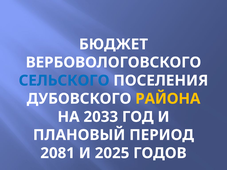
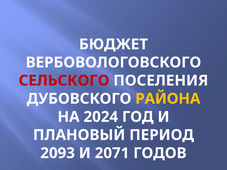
СЕЛЬСКОГО colour: blue -> red
2033: 2033 -> 2024
2081: 2081 -> 2093
2025: 2025 -> 2071
